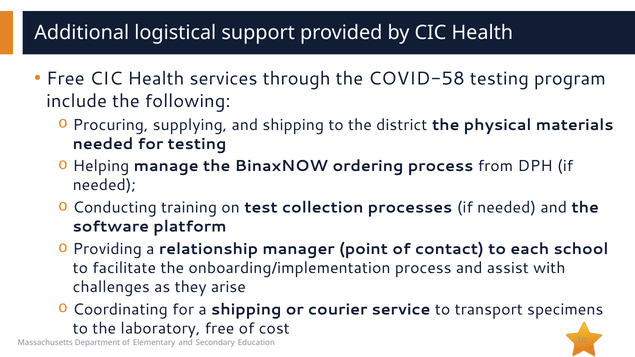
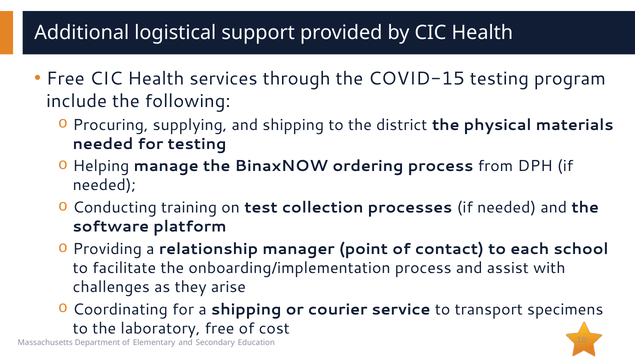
COVID-58: COVID-58 -> COVID-15
